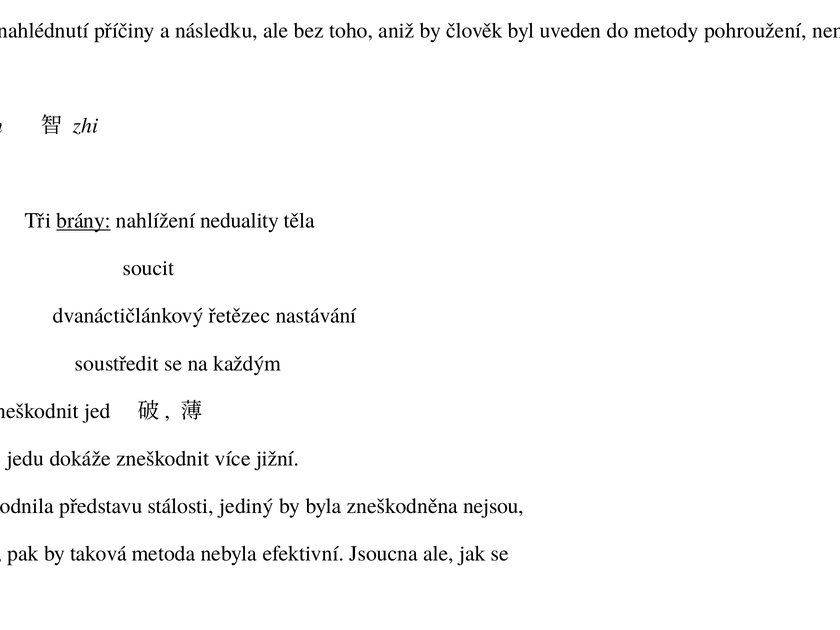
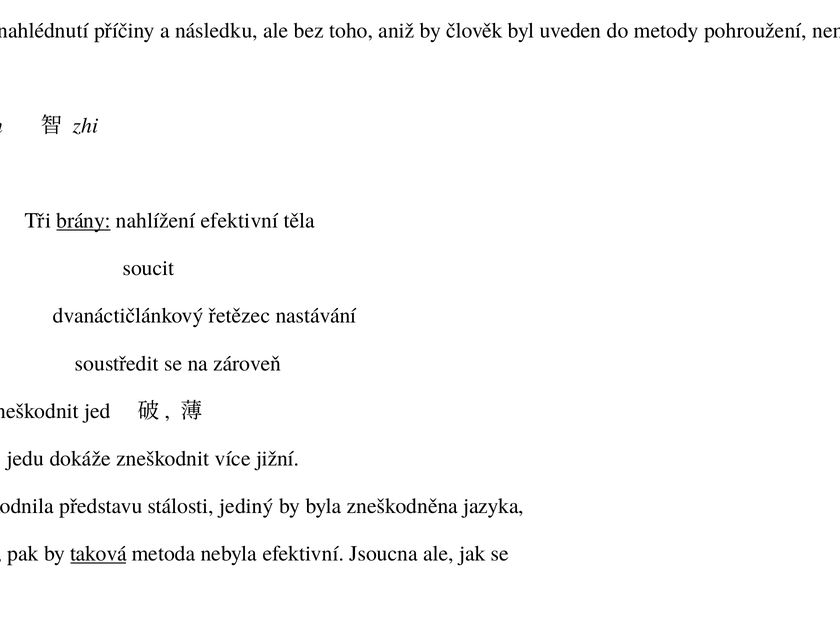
nahlížení neduality: neduality -> efektivní
každým: každým -> zároveň
nejsou: nejsou -> jazyka
taková underline: none -> present
